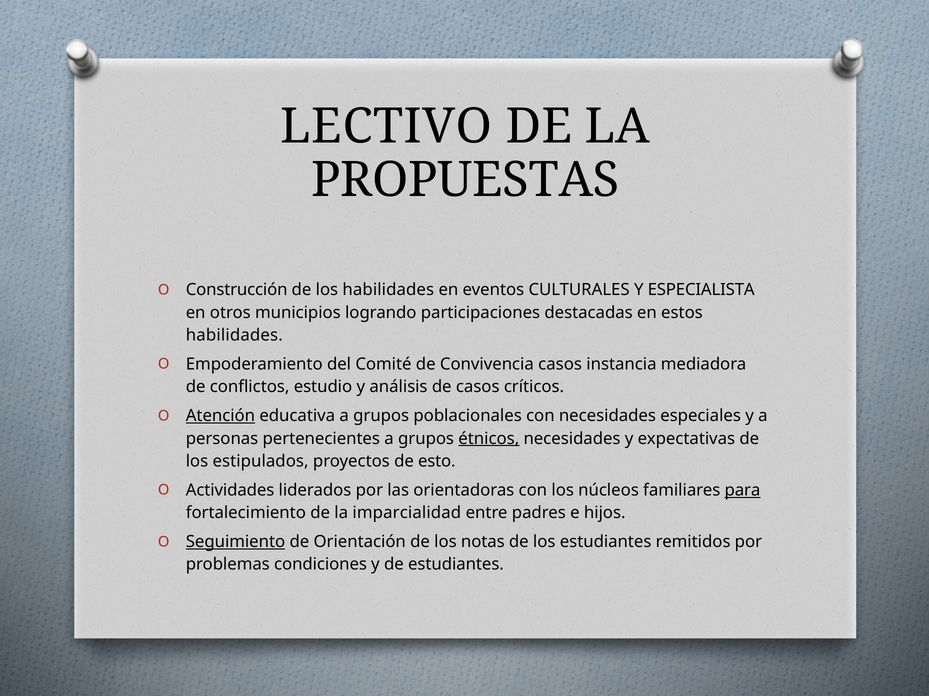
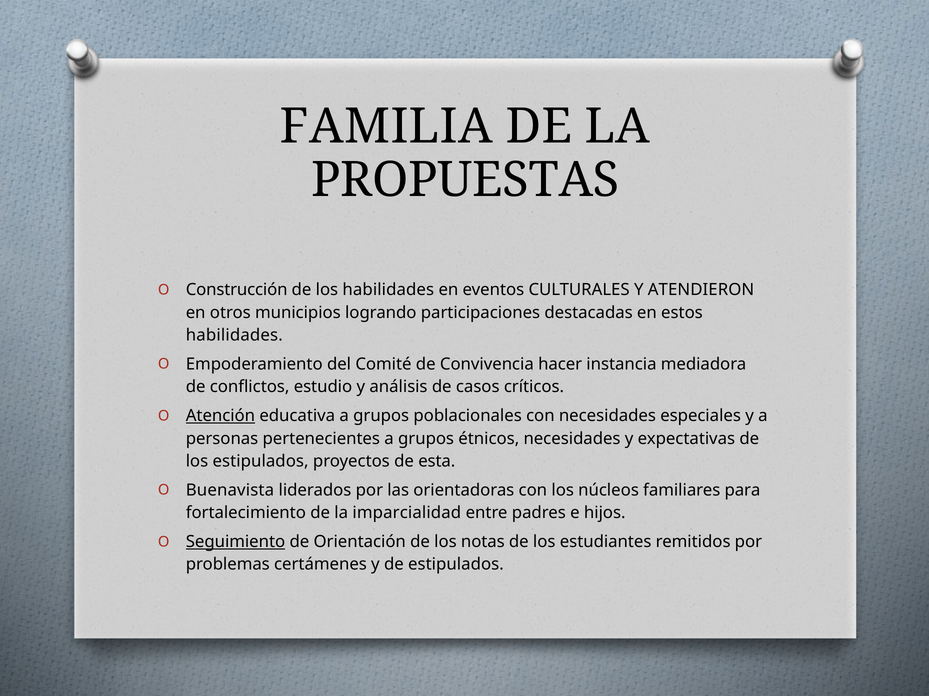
LECTIVO: LECTIVO -> FAMILIA
ESPECIALISTA: ESPECIALISTA -> ATENDIERON
Convivencia casos: casos -> hacer
étnicos underline: present -> none
esto: esto -> esta
Actividades: Actividades -> Buenavista
para underline: present -> none
condiciones: condiciones -> certámenes
de estudiantes: estudiantes -> estipulados
